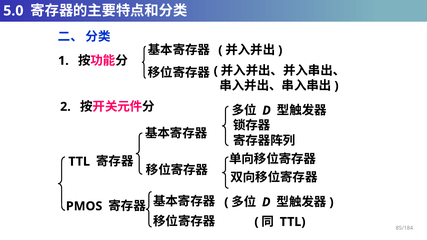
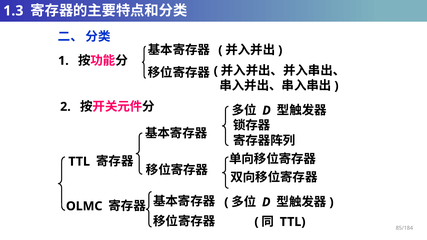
5.0: 5.0 -> 1.3
PMOS: PMOS -> OLMC
